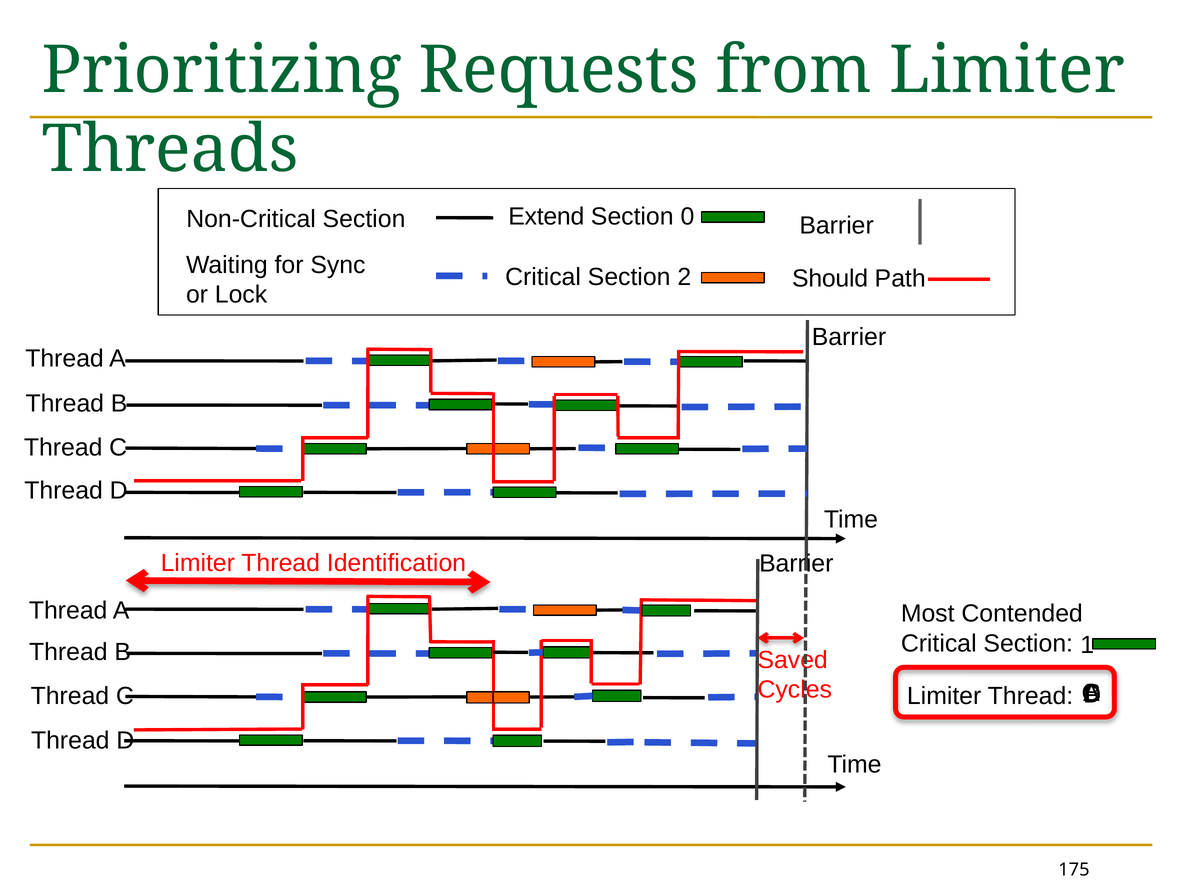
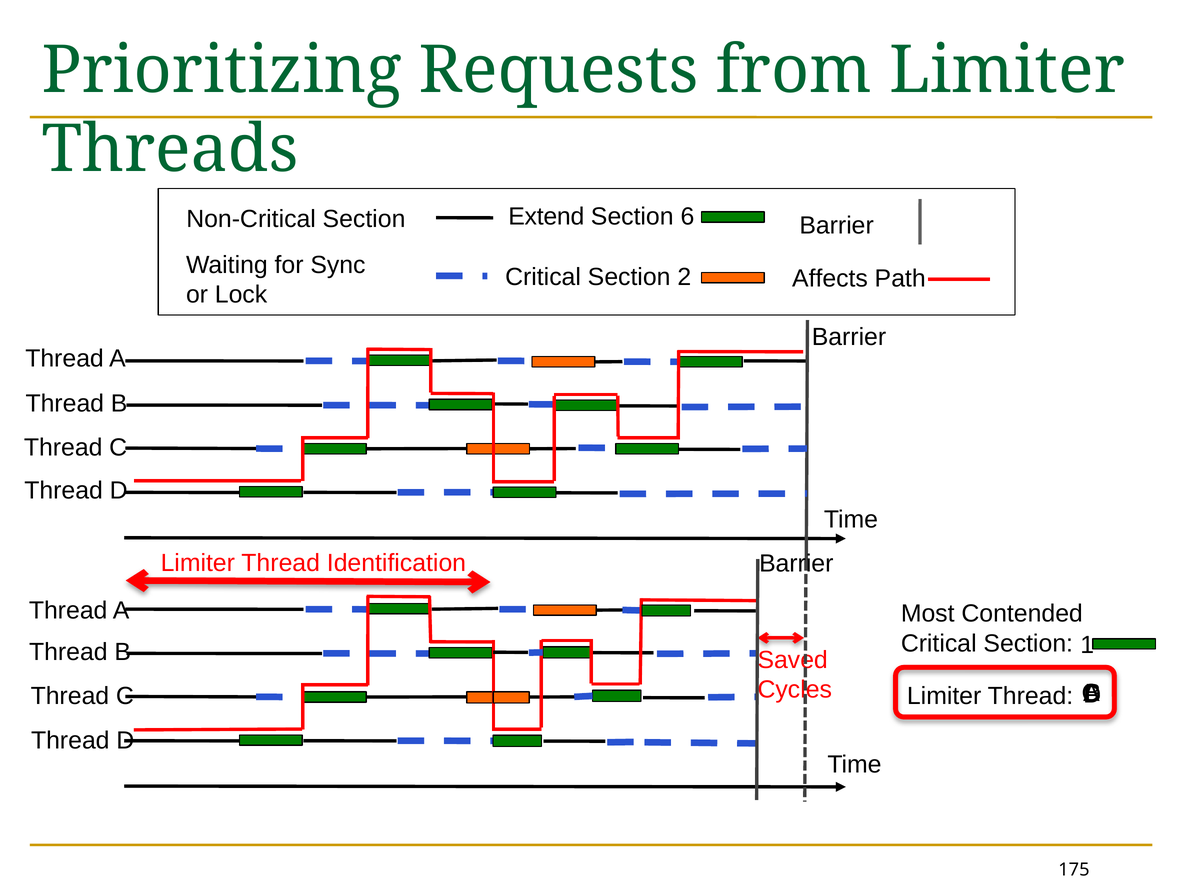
0: 0 -> 6
Should: Should -> Affects
